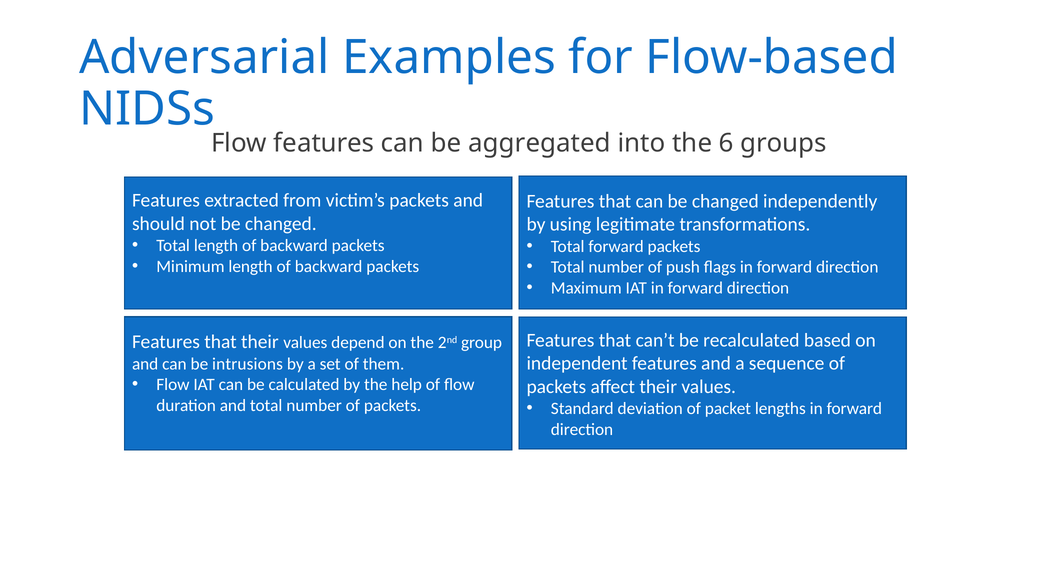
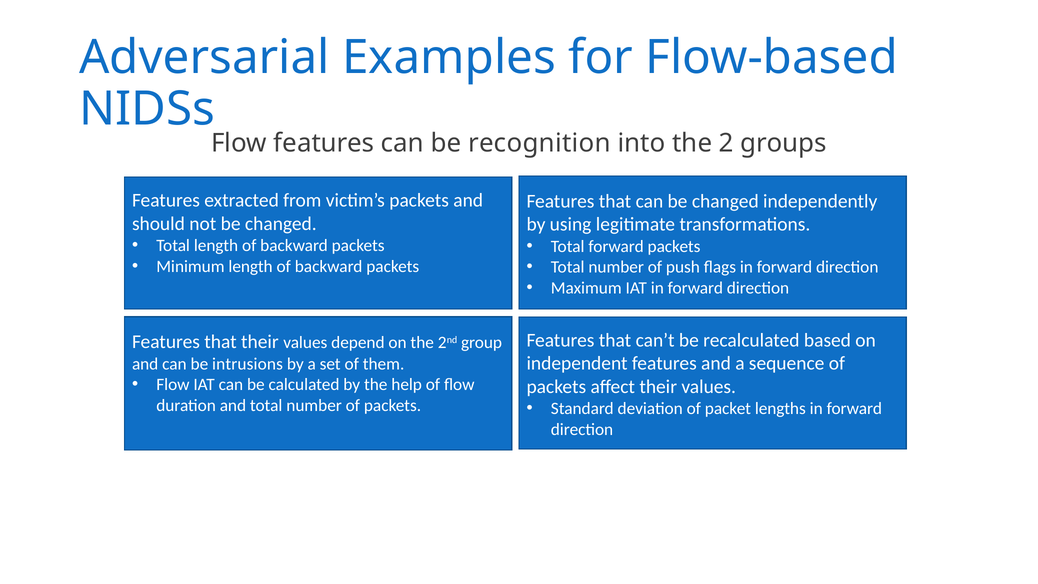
aggregated: aggregated -> recognition
6: 6 -> 2
